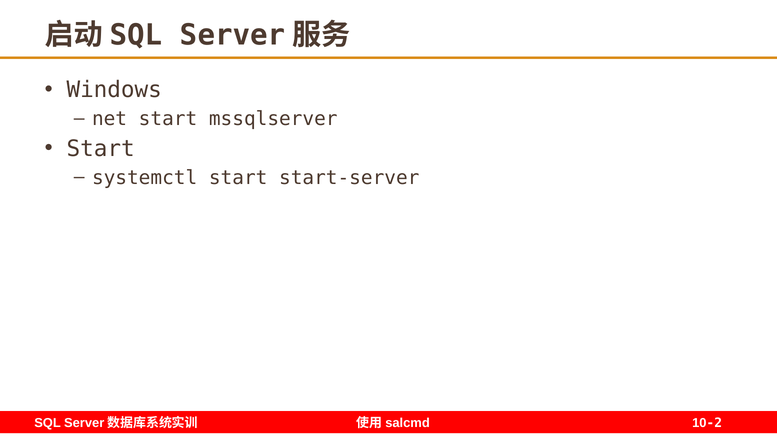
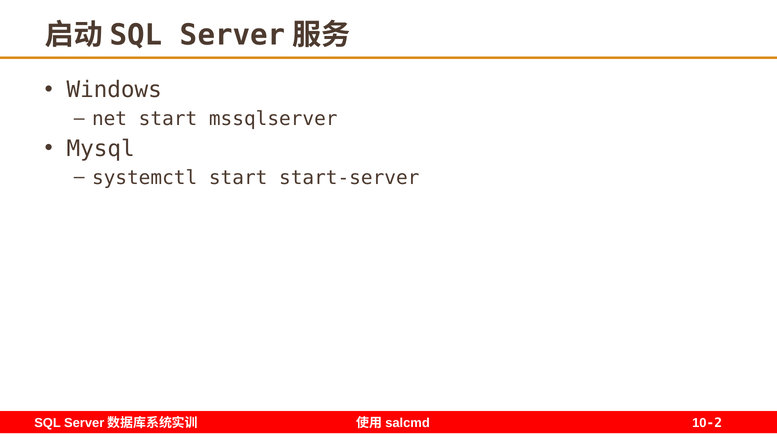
Start at (101, 149): Start -> Mysql
